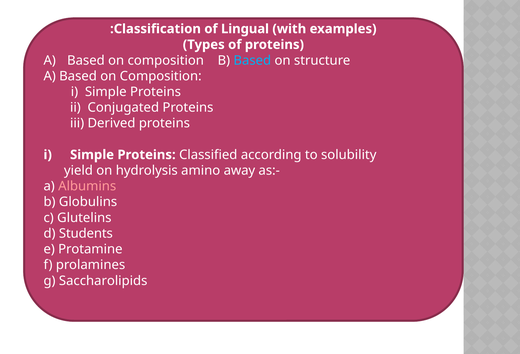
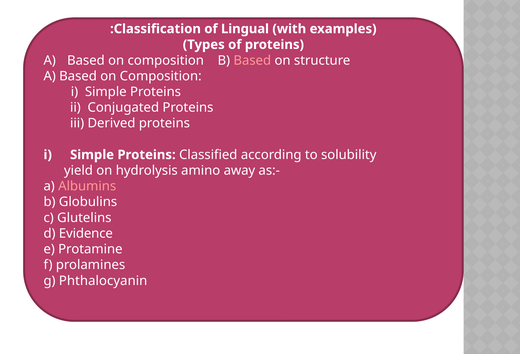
Based at (252, 60) colour: light blue -> pink
Students: Students -> Evidence
Saccharolipids: Saccharolipids -> Phthalocyanin
